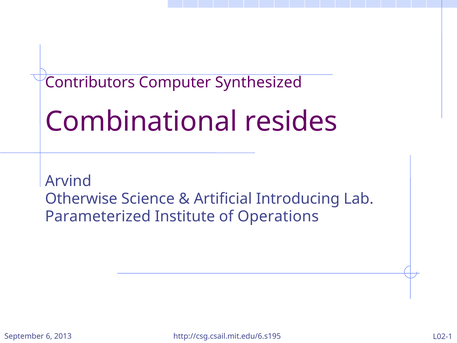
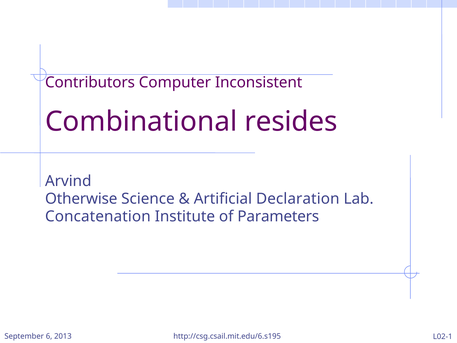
Synthesized: Synthesized -> Inconsistent
Introducing: Introducing -> Declaration
Parameterized: Parameterized -> Concatenation
Operations: Operations -> Parameters
